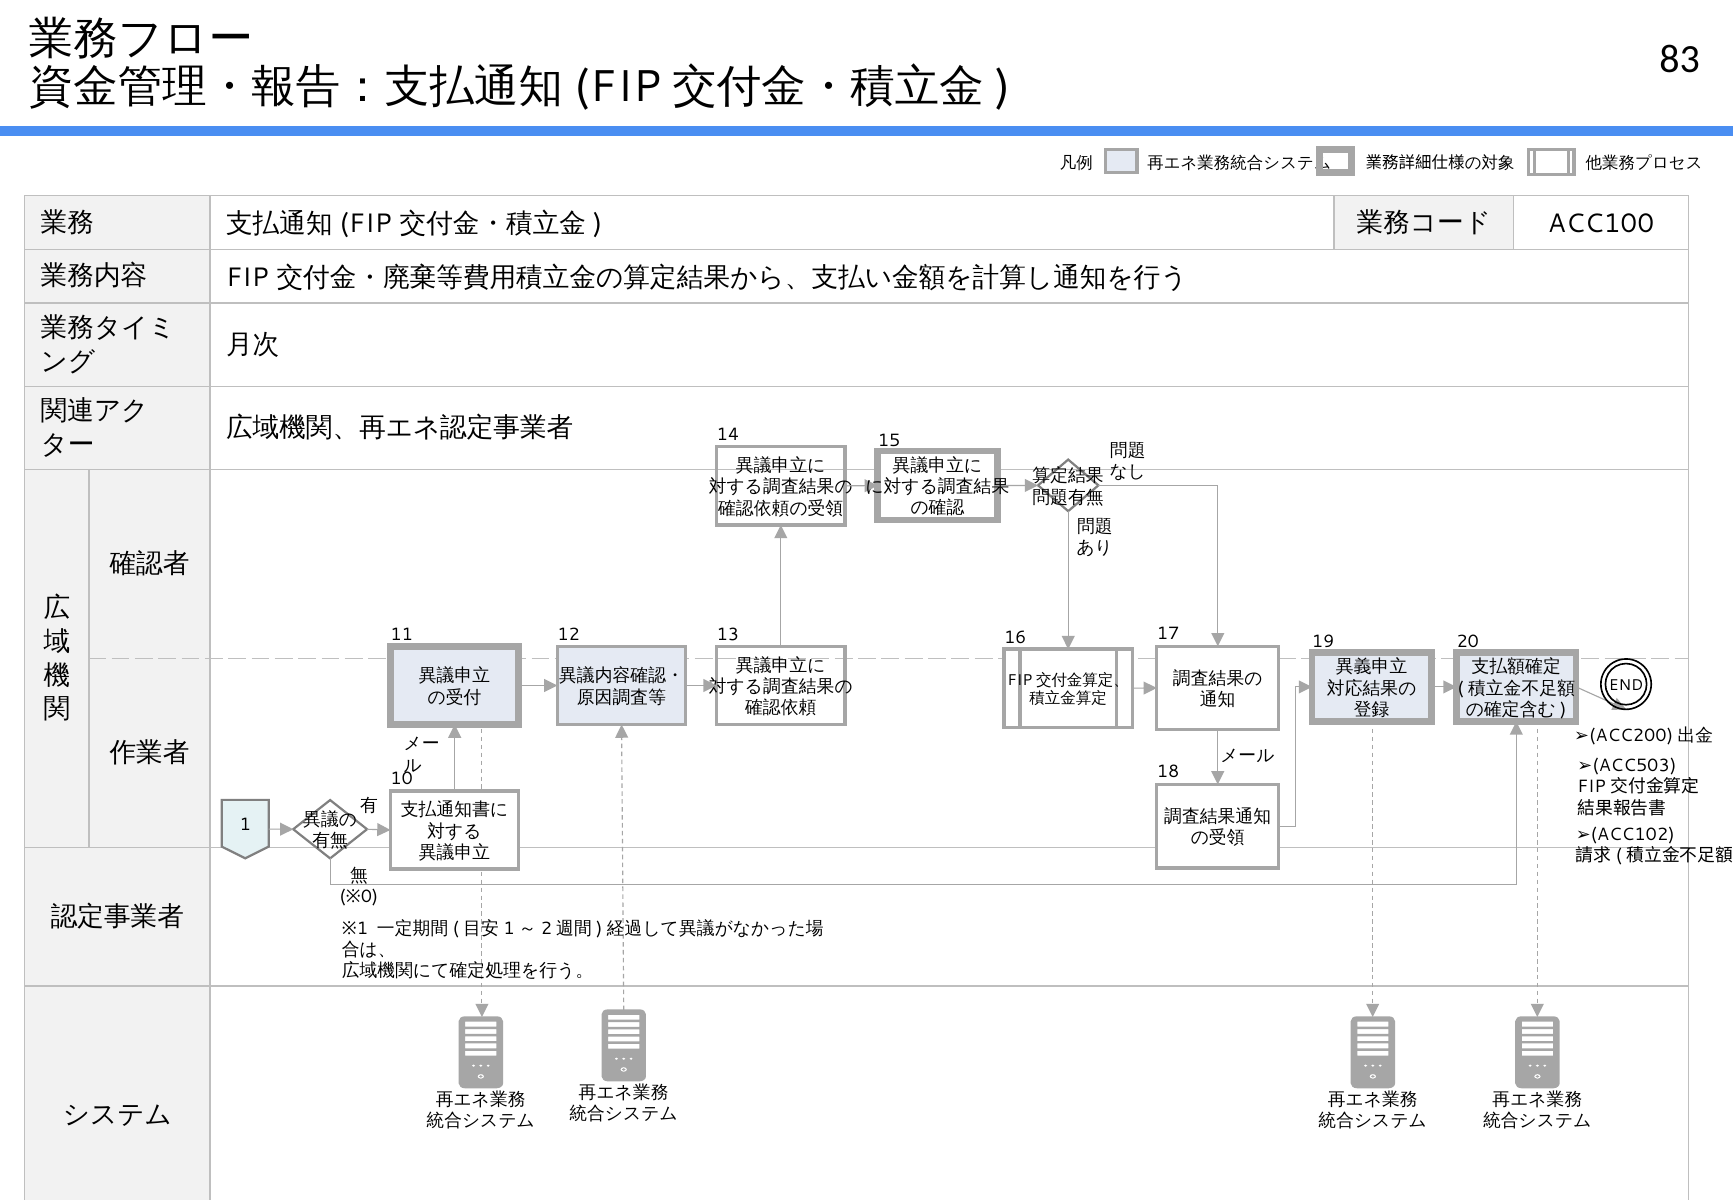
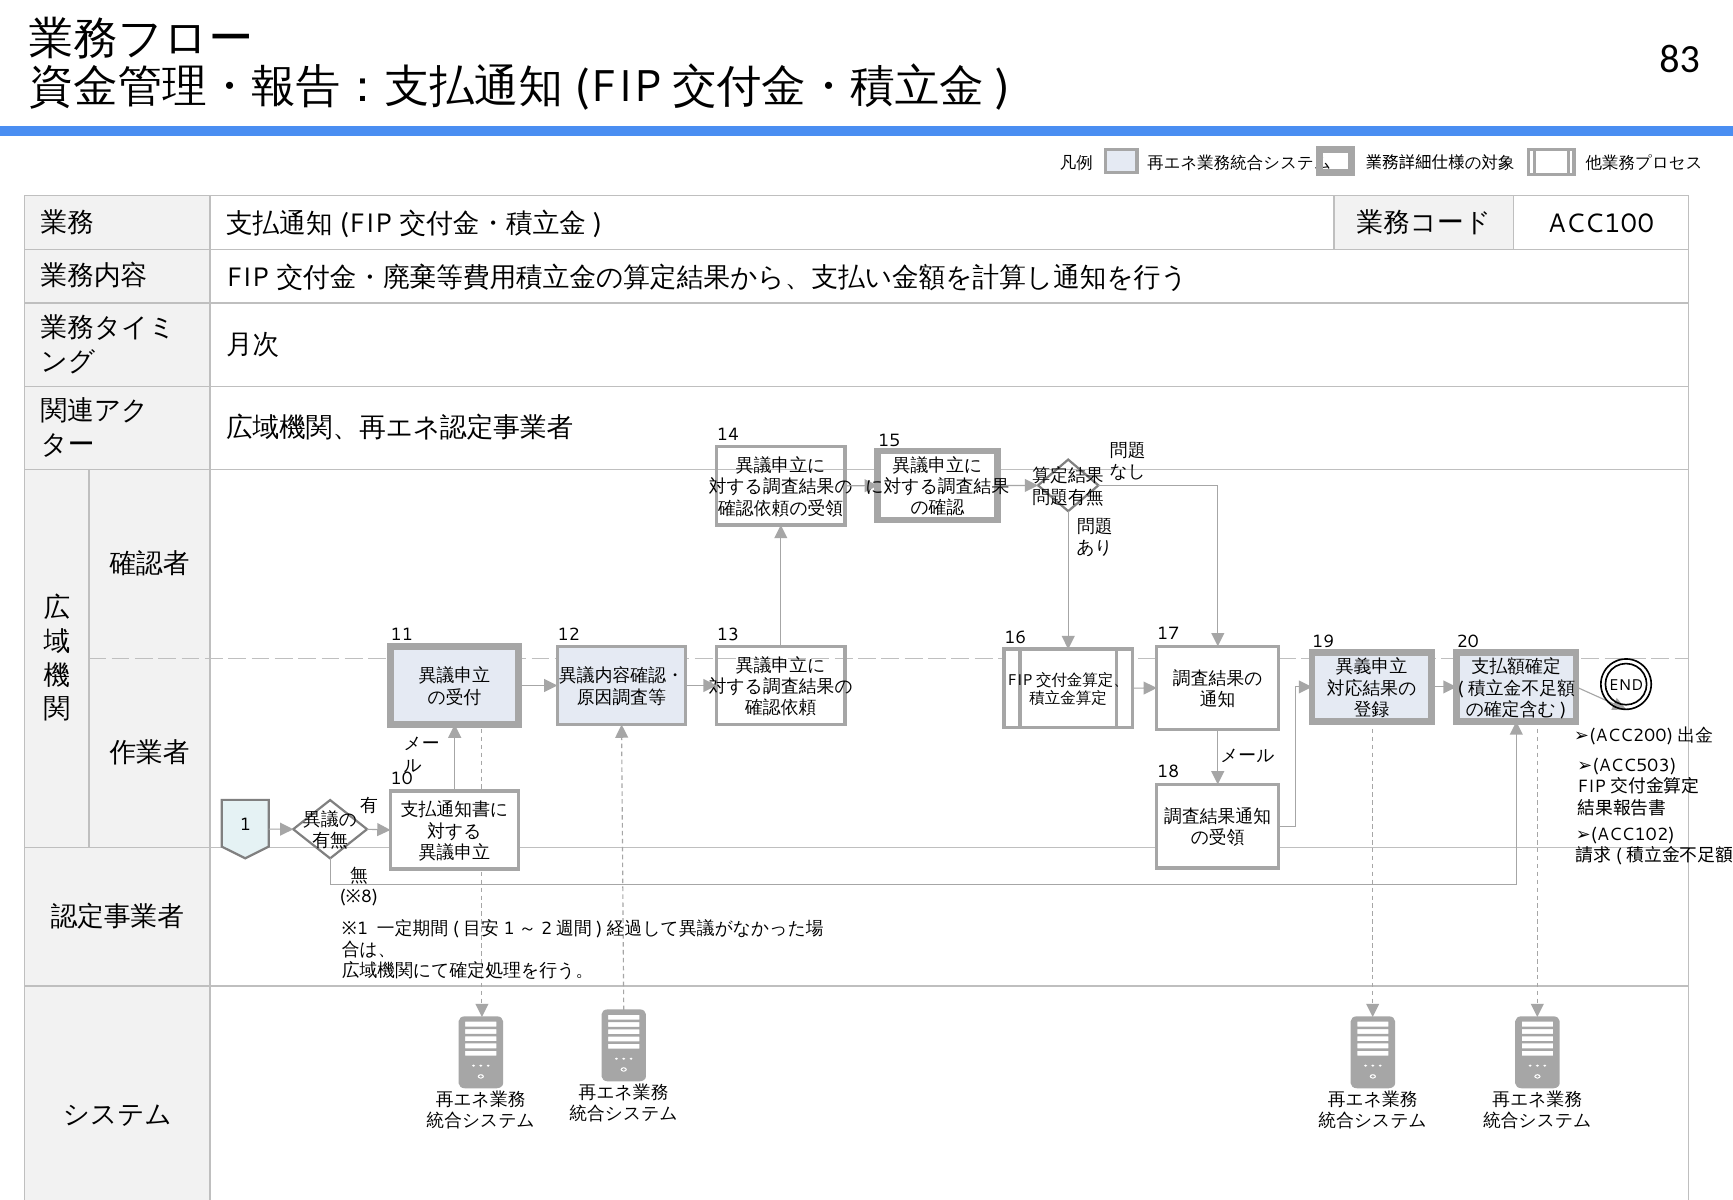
0: 0 -> 8
